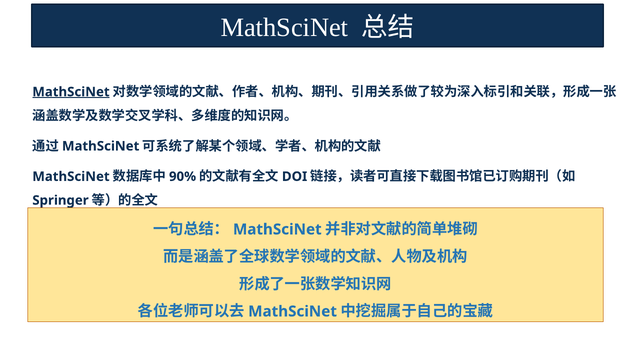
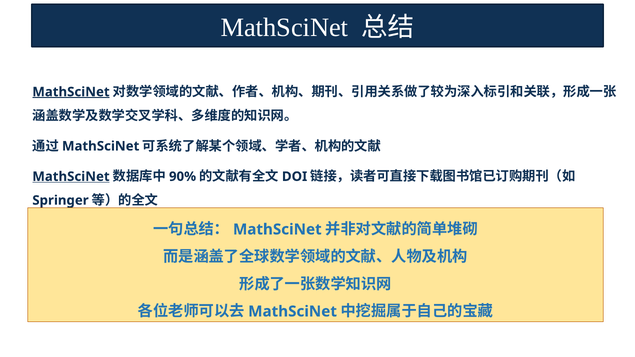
MathSciNet at (71, 177) underline: none -> present
